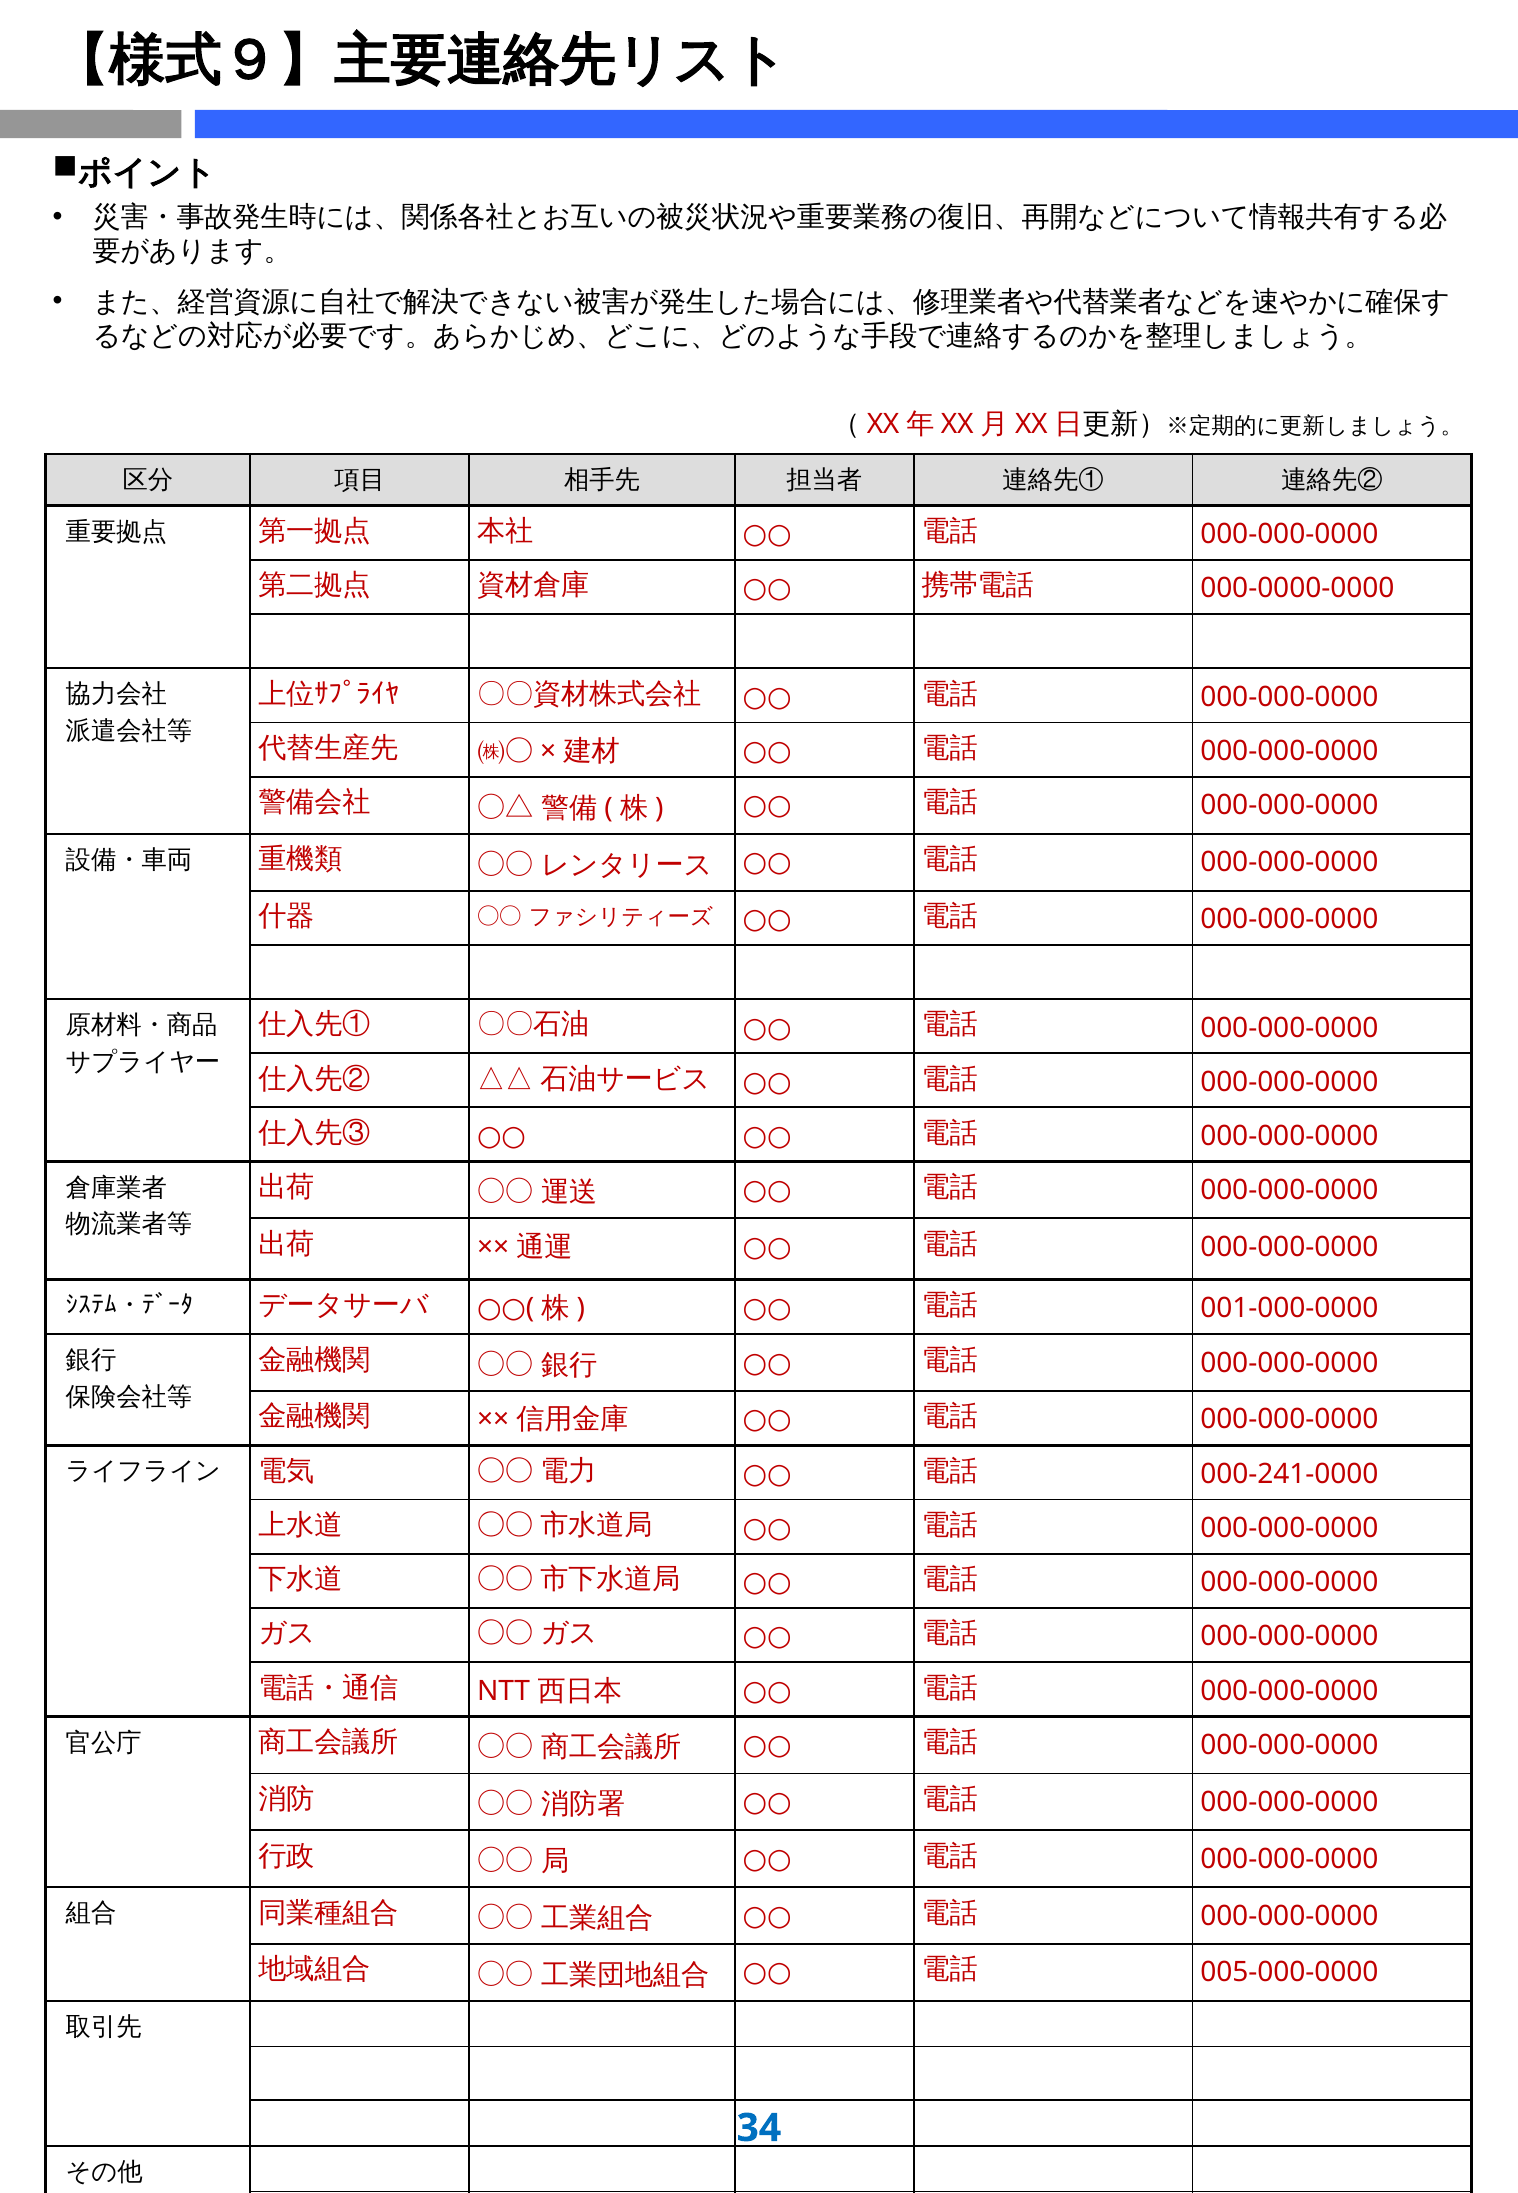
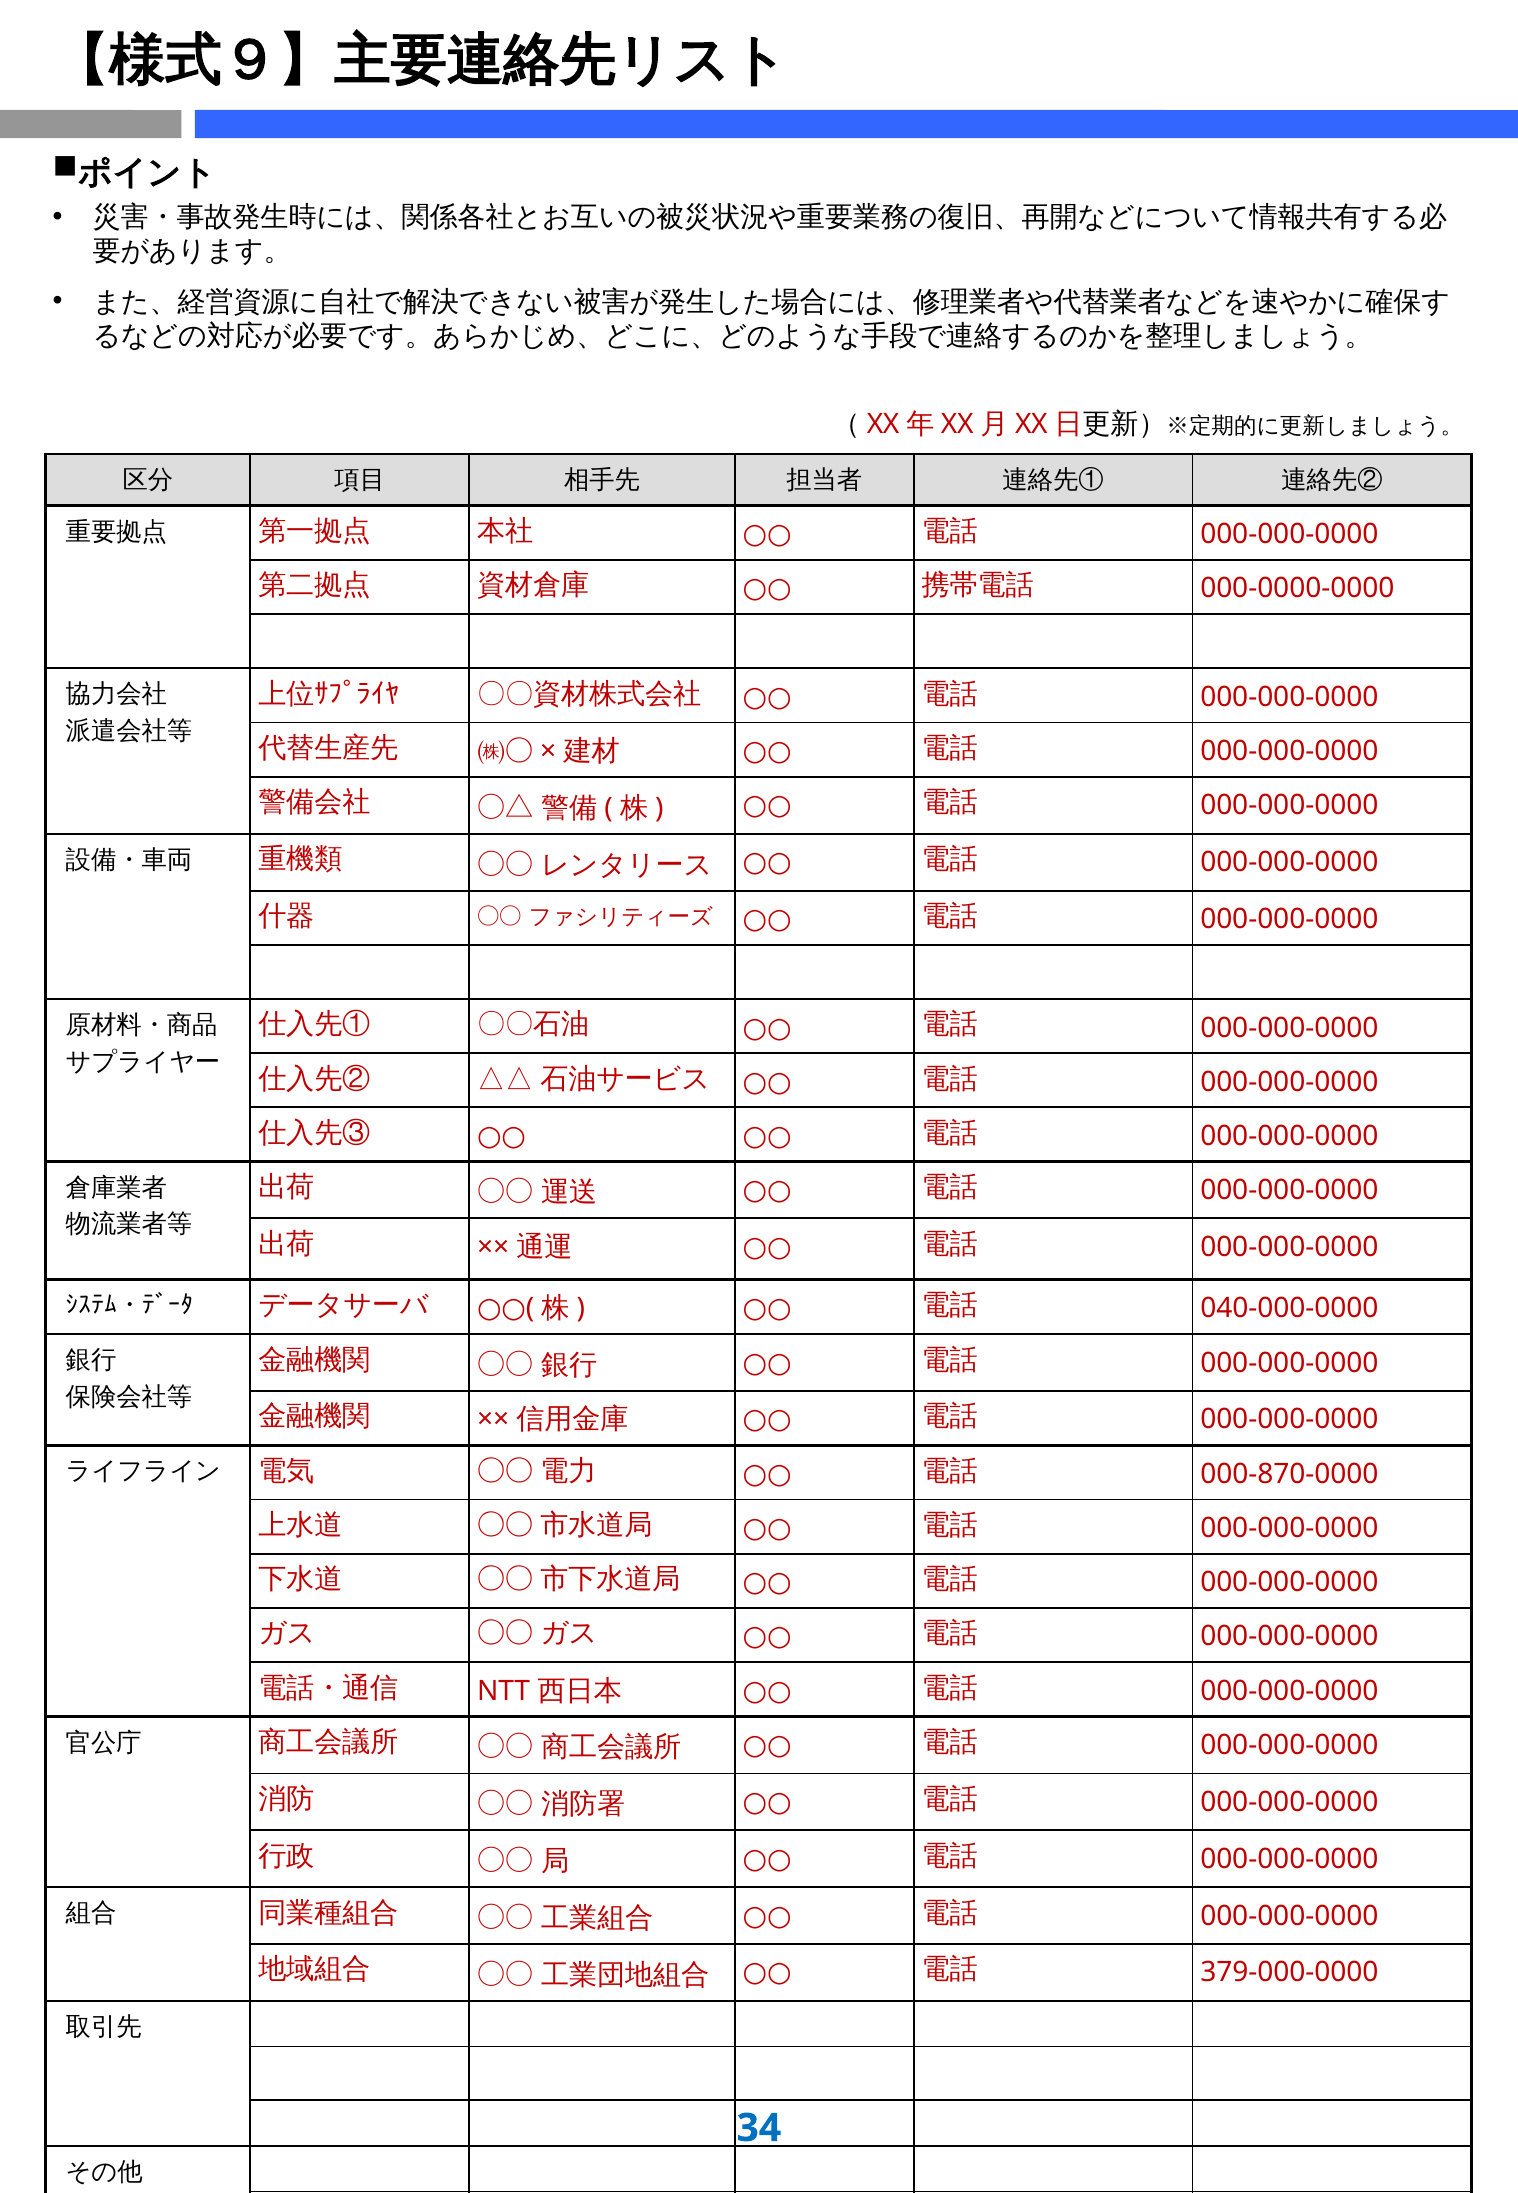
001-000-0000: 001-000-0000 -> 040-000-0000
000-241-0000: 000-241-0000 -> 000-870-0000
005-000-0000: 005-000-0000 -> 379-000-0000
